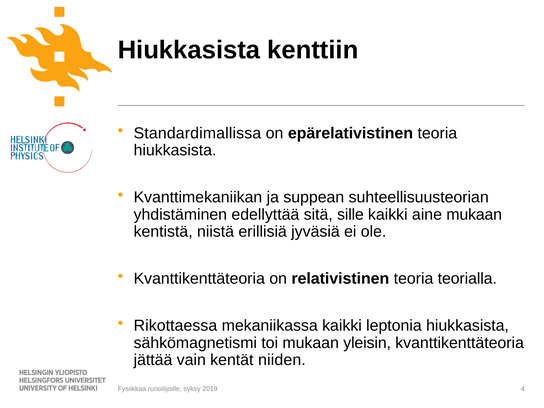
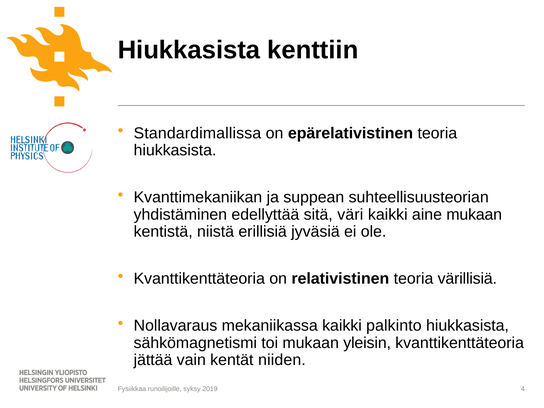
sille: sille -> väri
teorialla: teorialla -> värillisiä
Rikottaessa: Rikottaessa -> Nollavaraus
leptonia: leptonia -> palkinto
